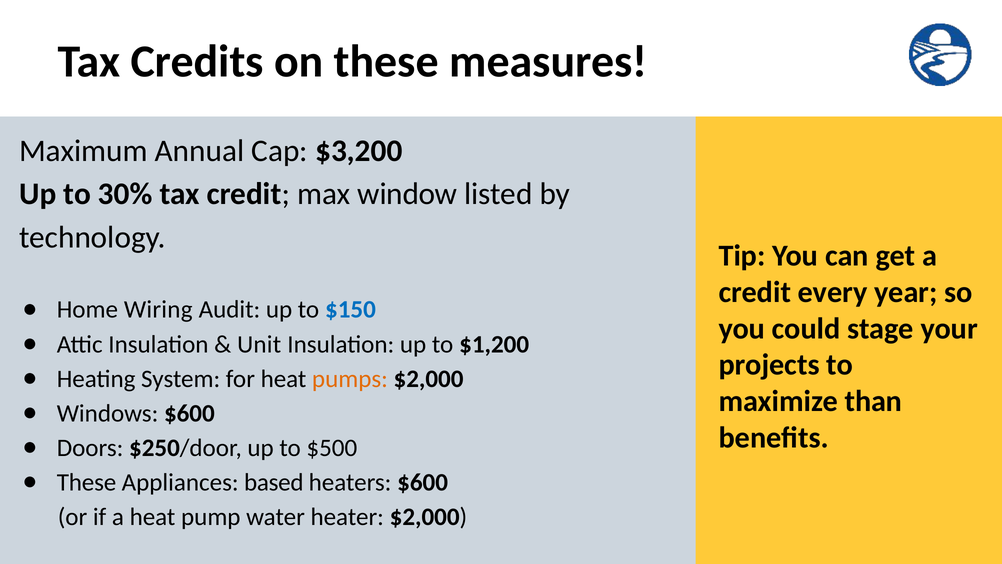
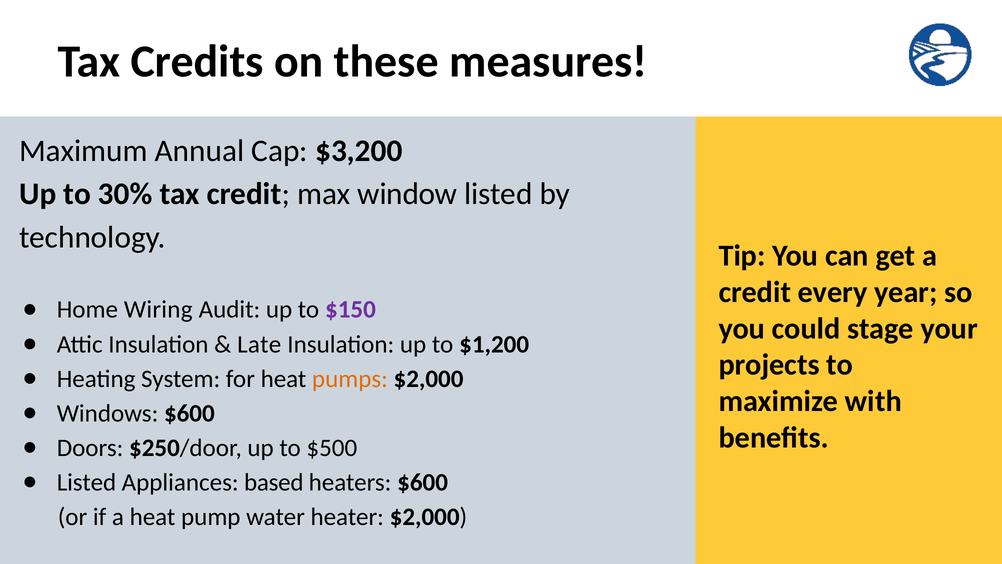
$150 colour: blue -> purple
Unit: Unit -> Late
than: than -> with
These at (87, 482): These -> Listed
